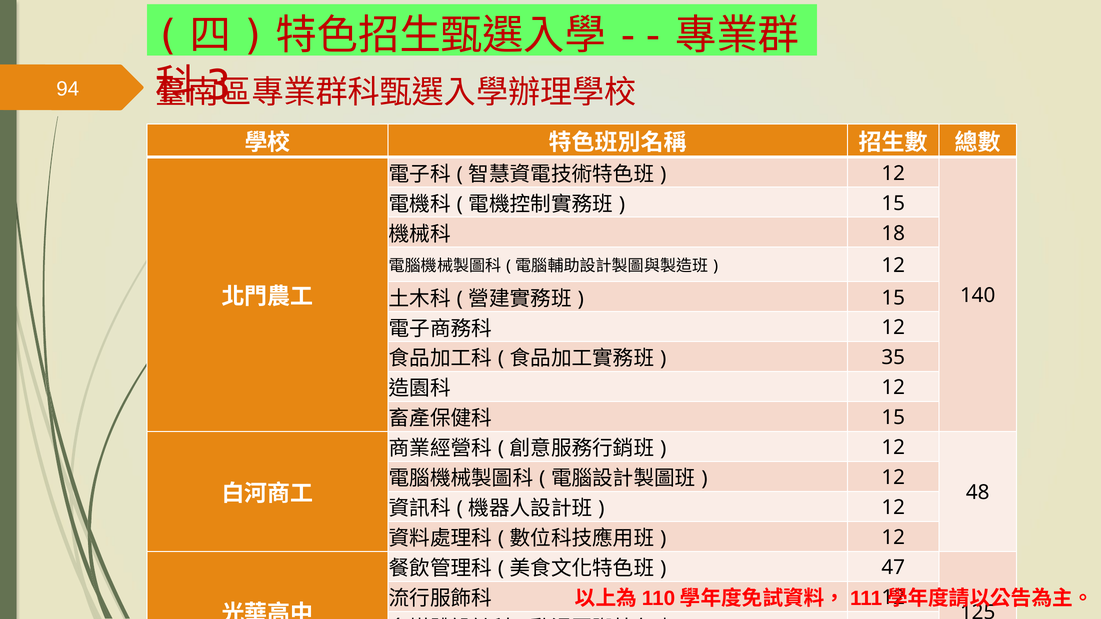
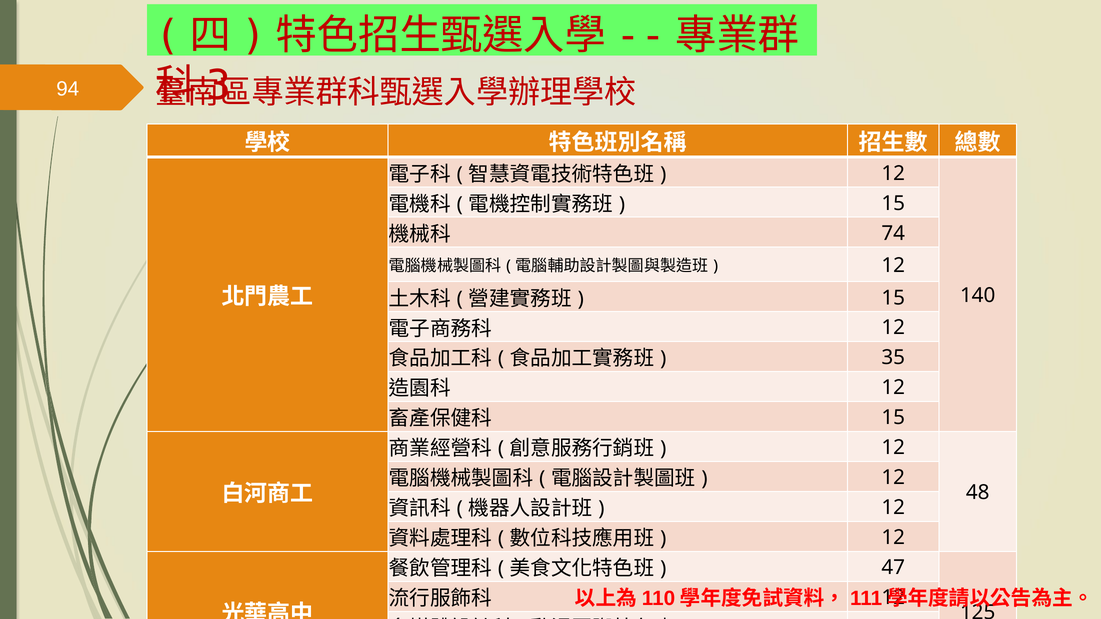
18: 18 -> 74
